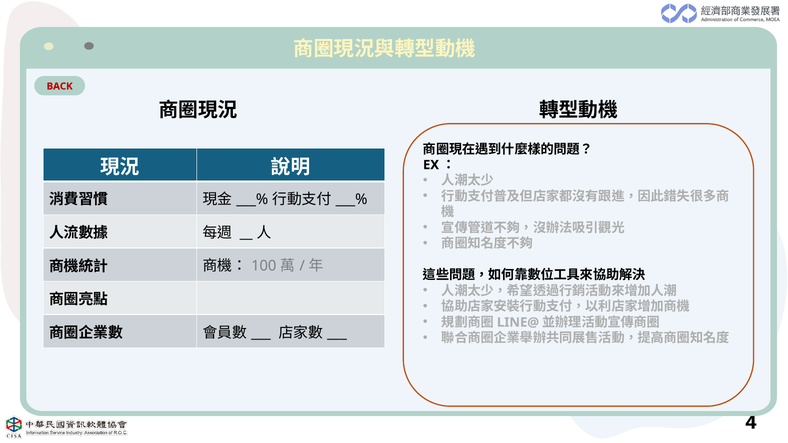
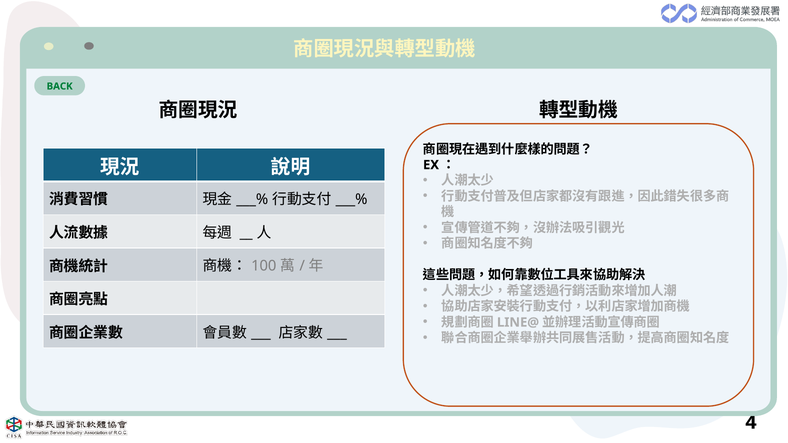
BACK colour: red -> green
